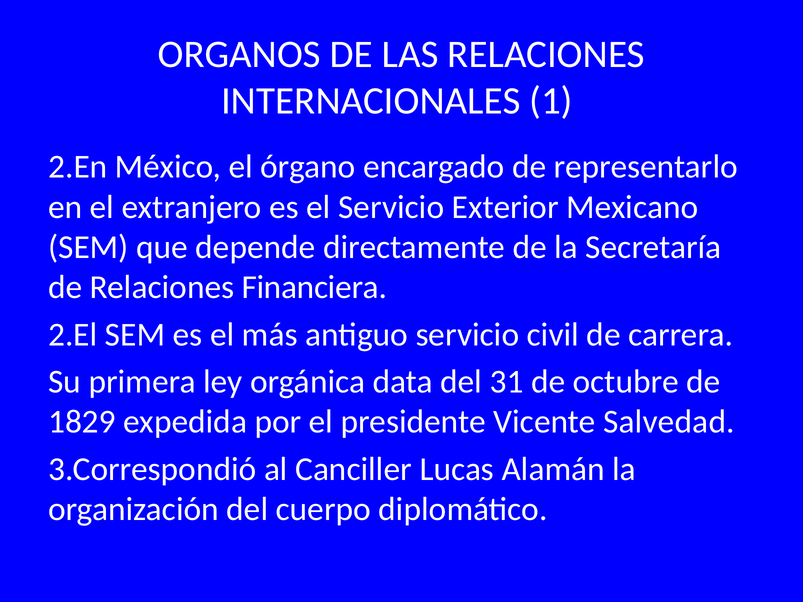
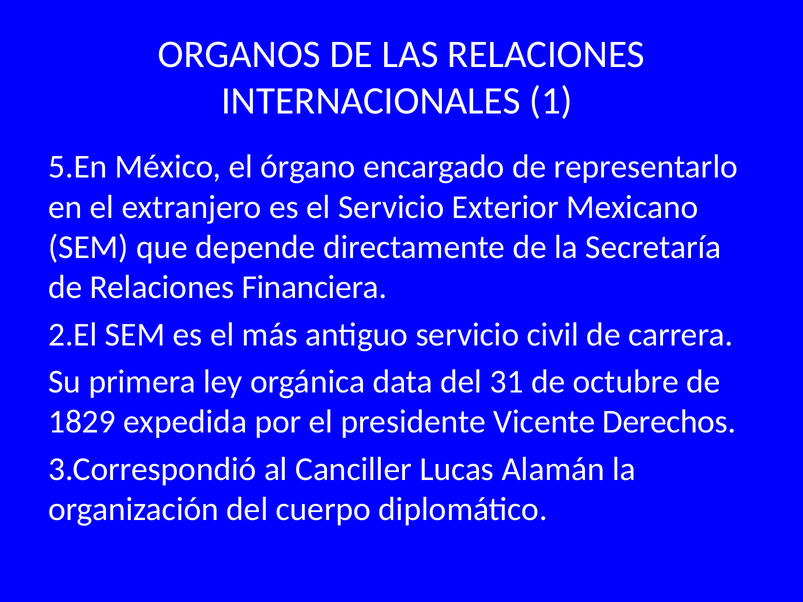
2.En: 2.En -> 5.En
Salvedad: Salvedad -> Derechos
